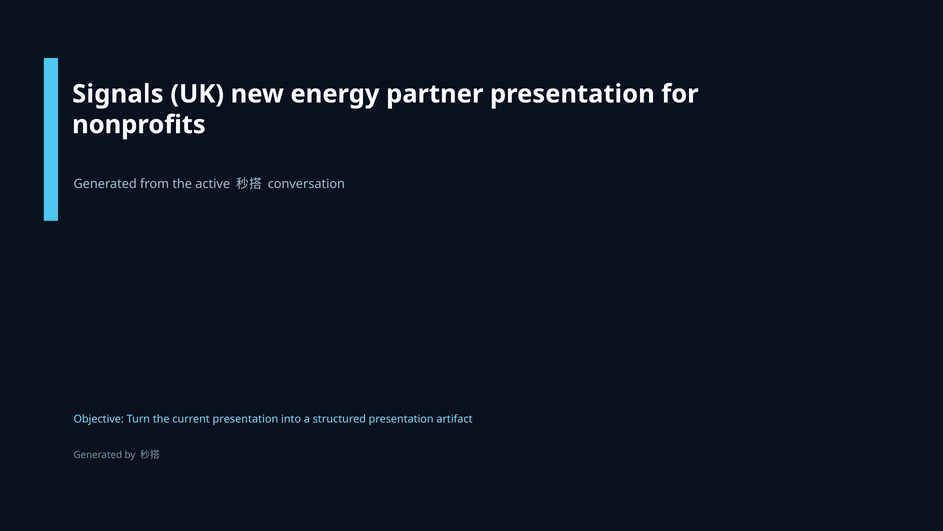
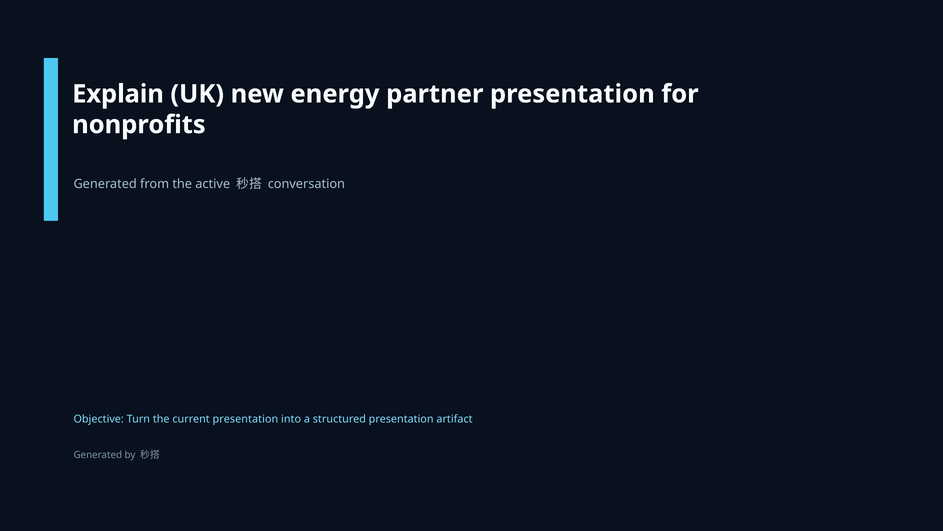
Signals: Signals -> Explain
